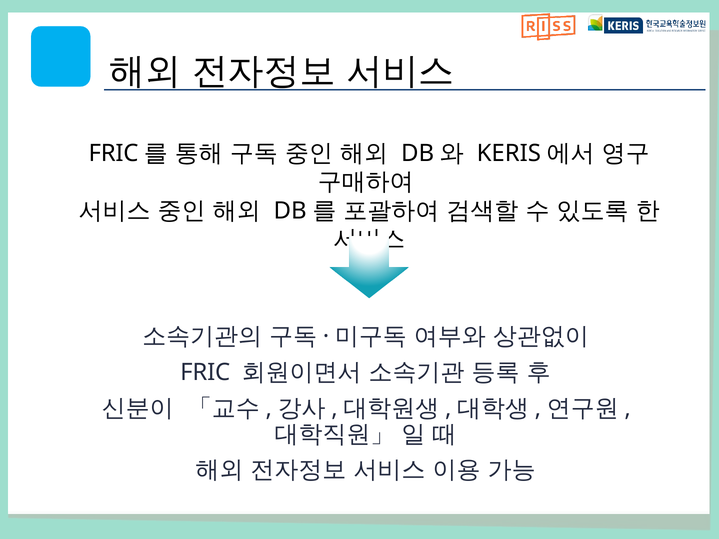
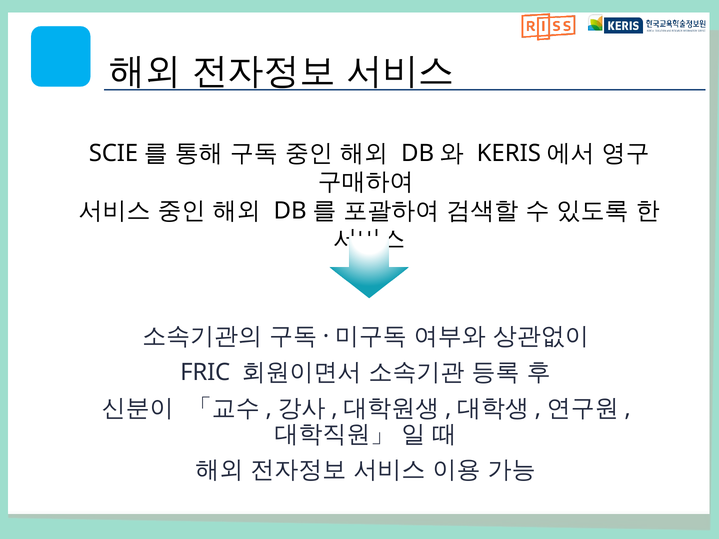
FRIC at (114, 153): FRIC -> SCIE
